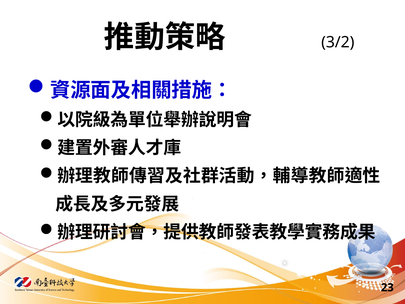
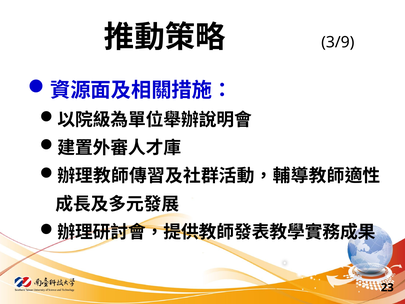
3/2: 3/2 -> 3/9
